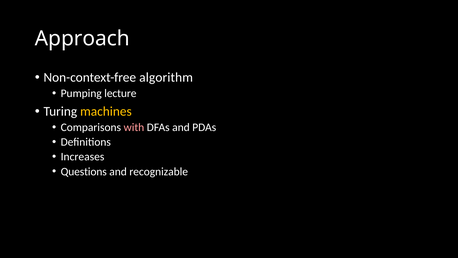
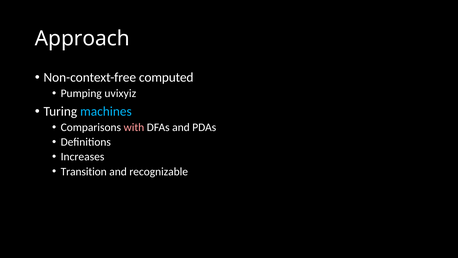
algorithm: algorithm -> computed
lecture: lecture -> uvixyiz
machines colour: yellow -> light blue
Questions: Questions -> Transition
